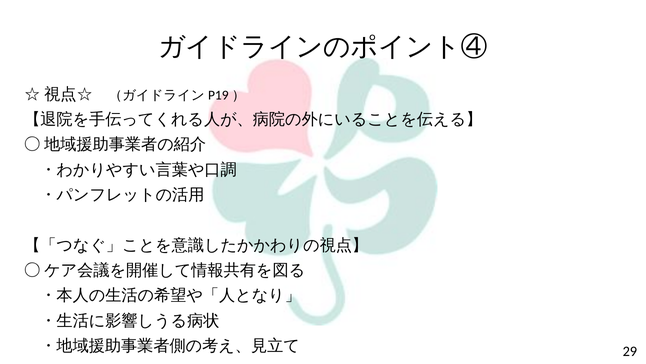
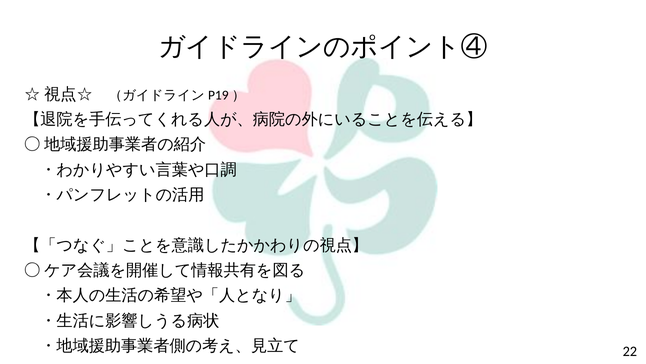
29: 29 -> 22
